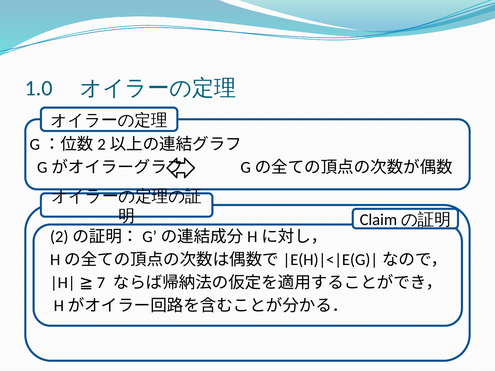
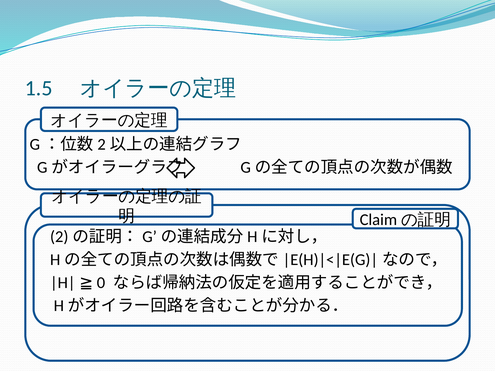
1.0: 1.0 -> 1.5
7: 7 -> 0
